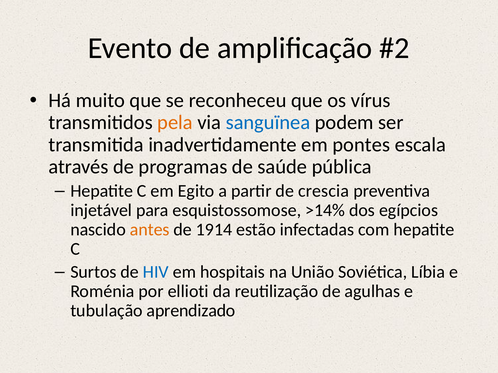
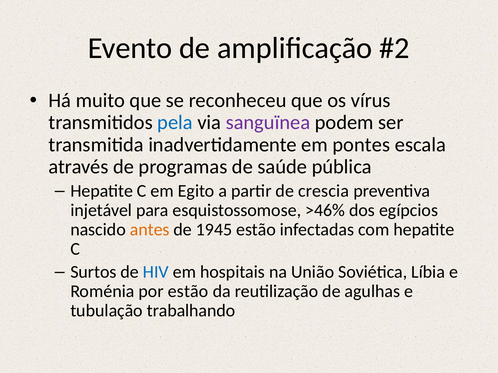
pela colour: orange -> blue
sanguïnea colour: blue -> purple
>14%: >14% -> >46%
1914: 1914 -> 1945
por ellioti: ellioti -> estão
aprendizado: aprendizado -> trabalhando
